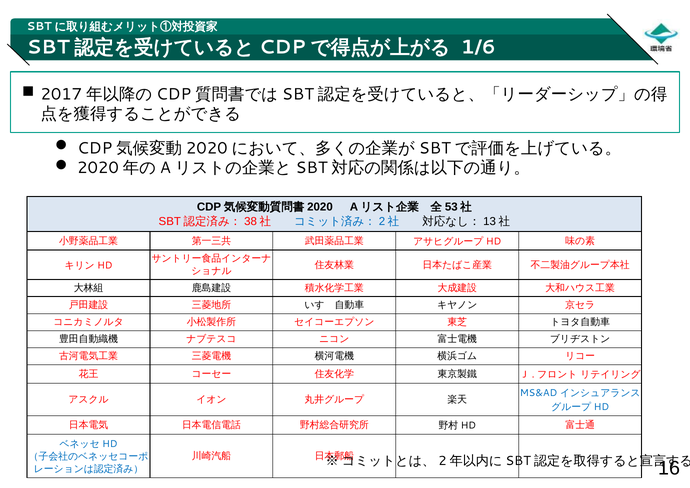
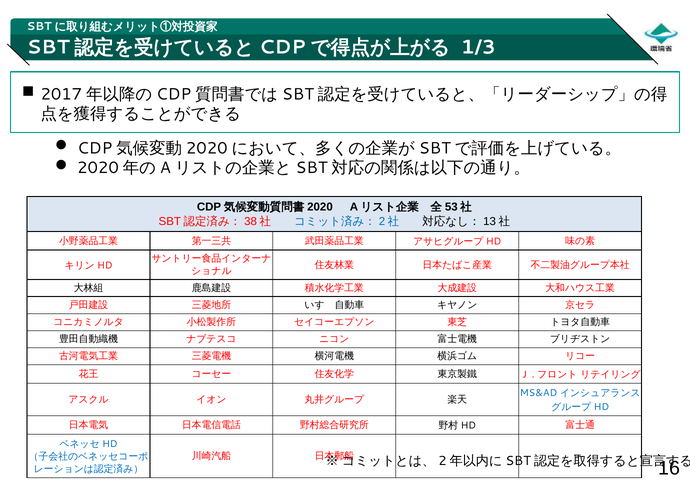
1/6: 1/6 -> 1/3
